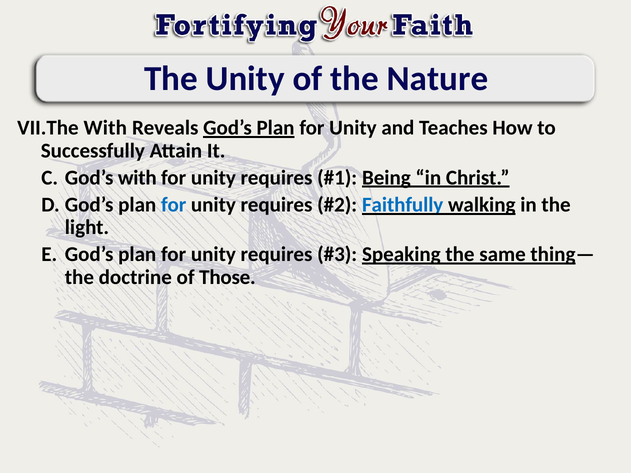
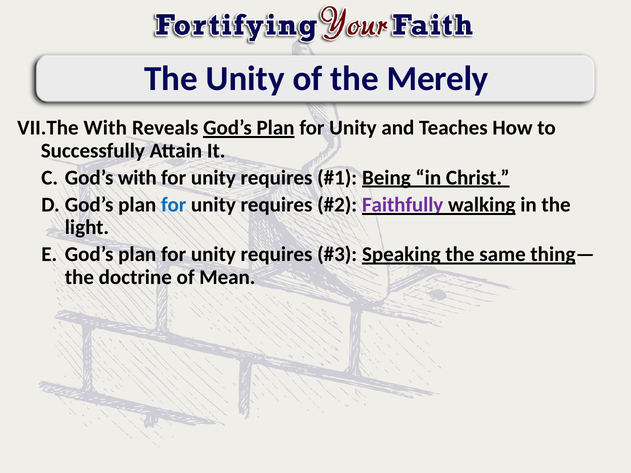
Nature: Nature -> Merely
Faithfully colour: blue -> purple
Those: Those -> Mean
